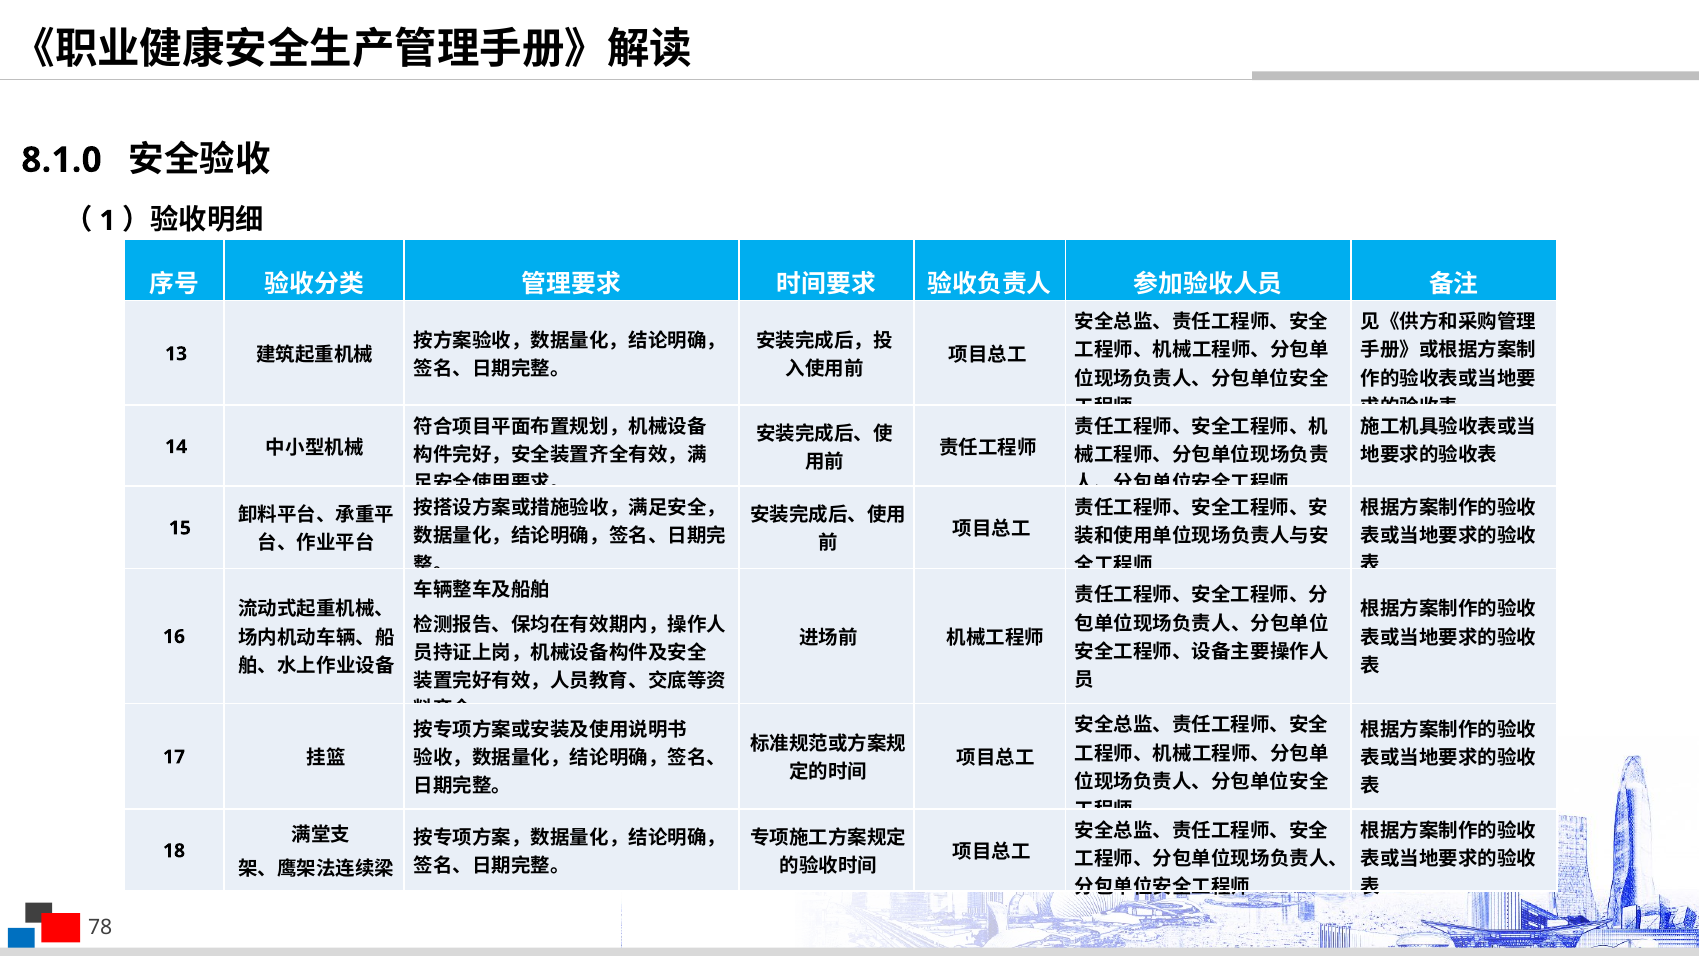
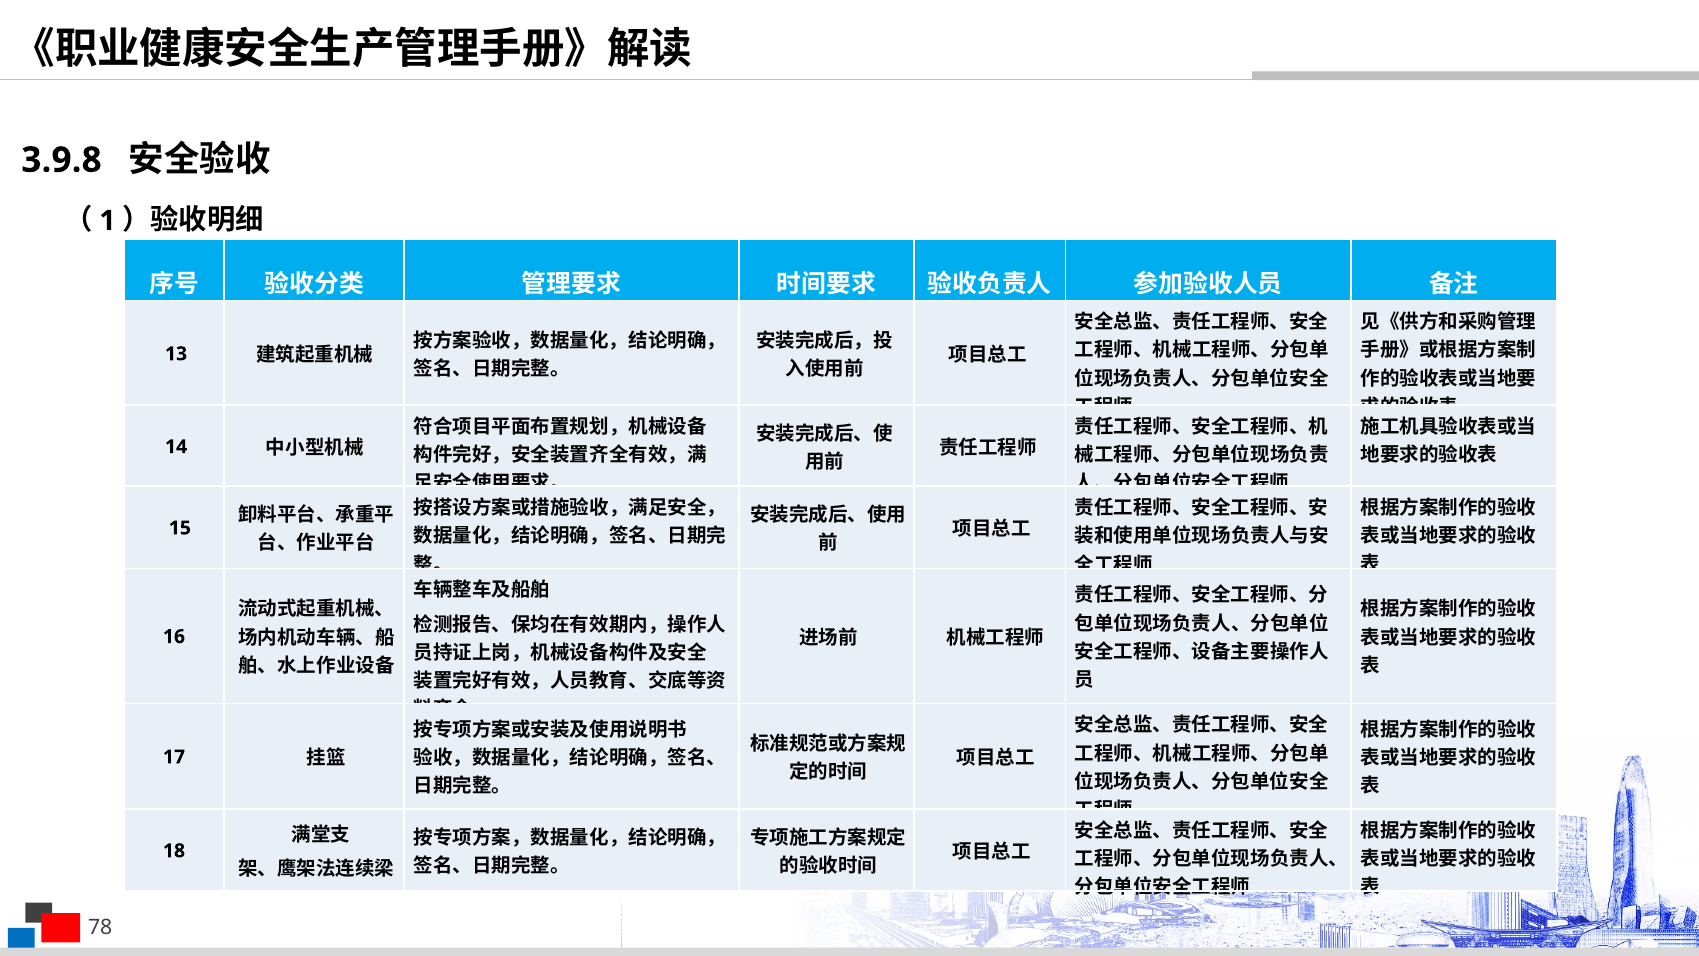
8.1.0: 8.1.0 -> 3.9.8
